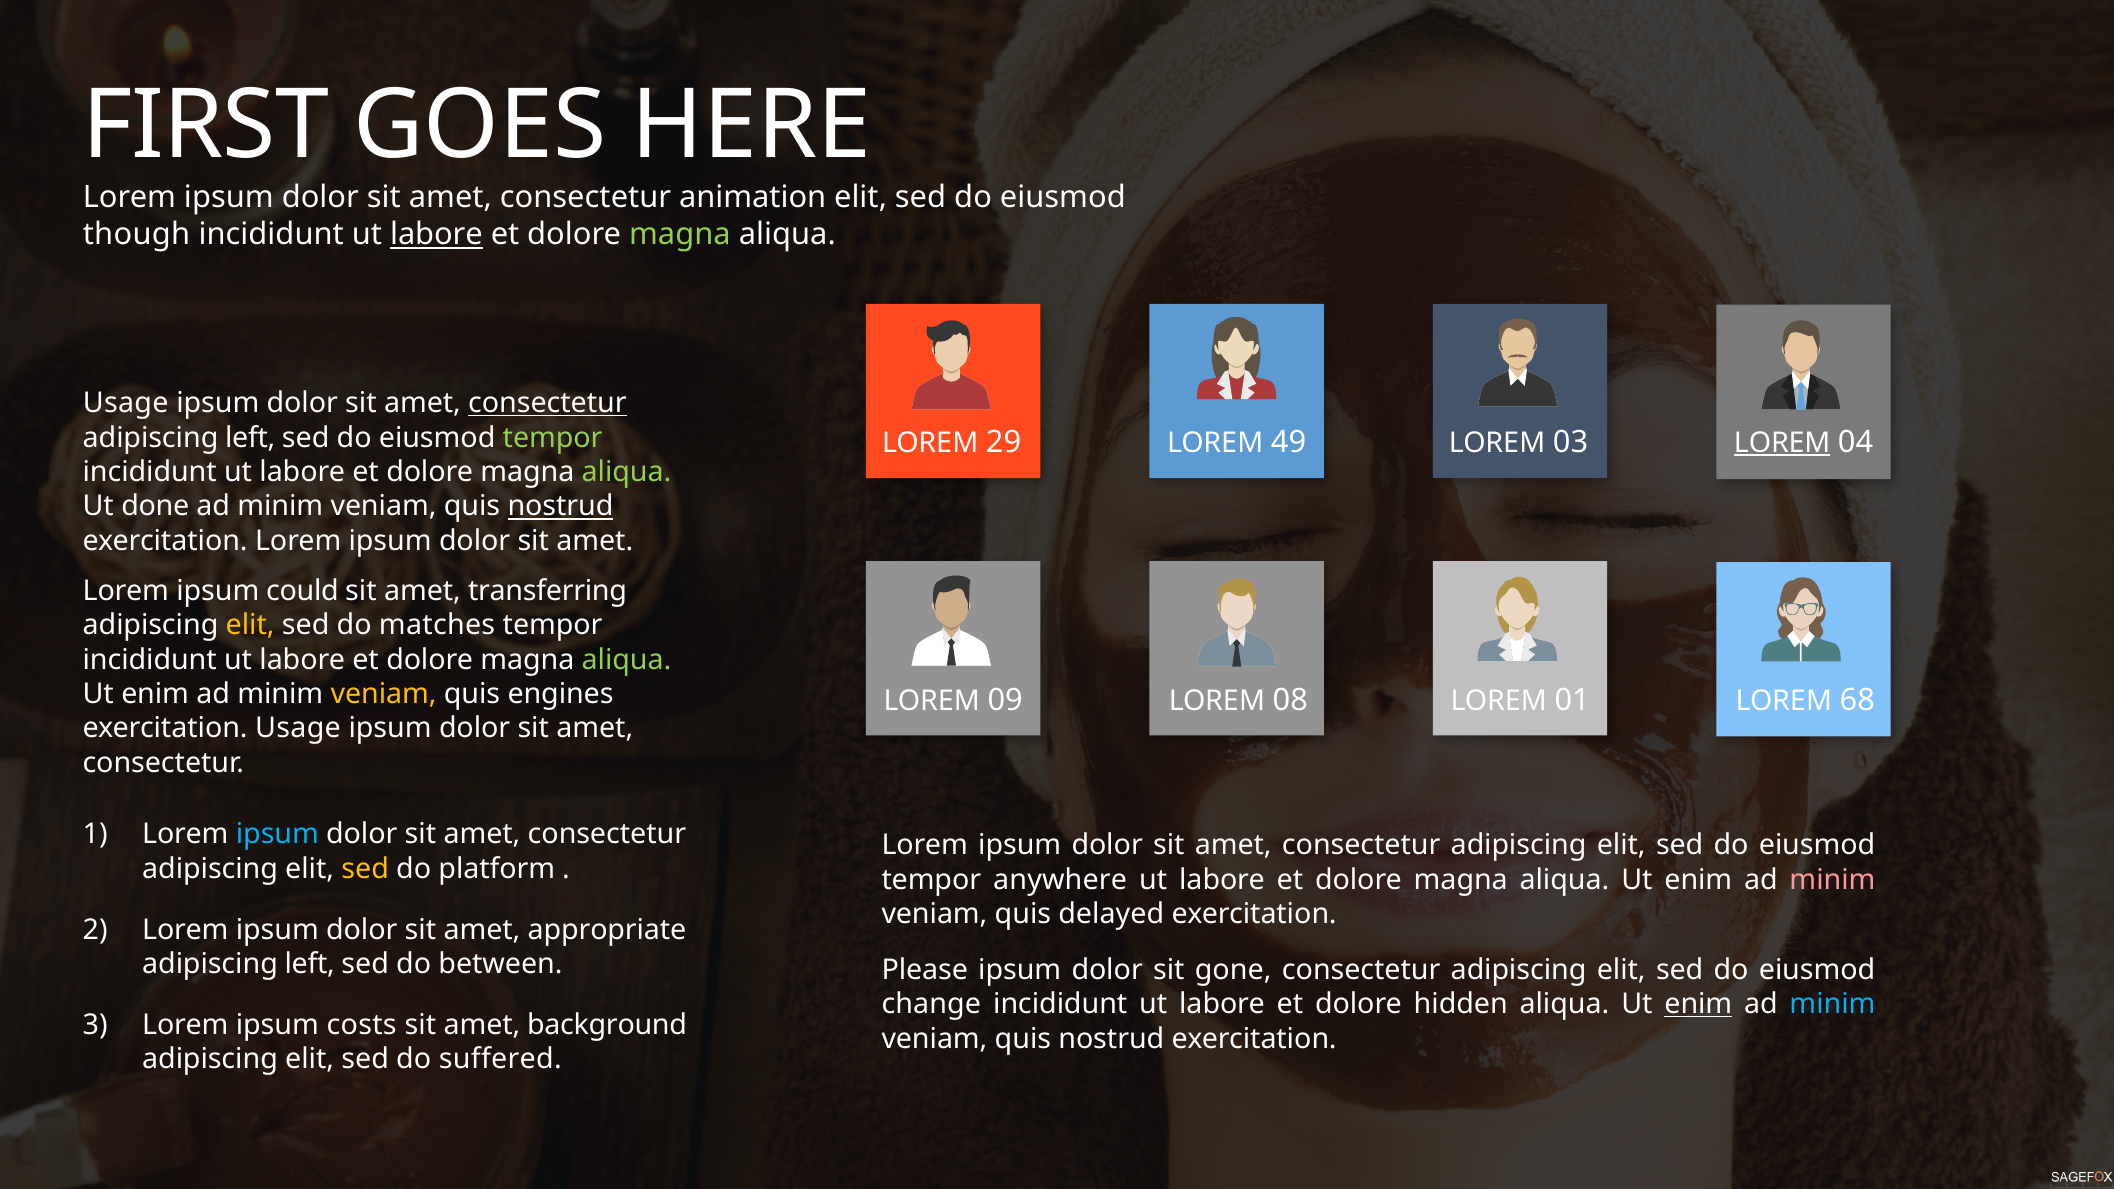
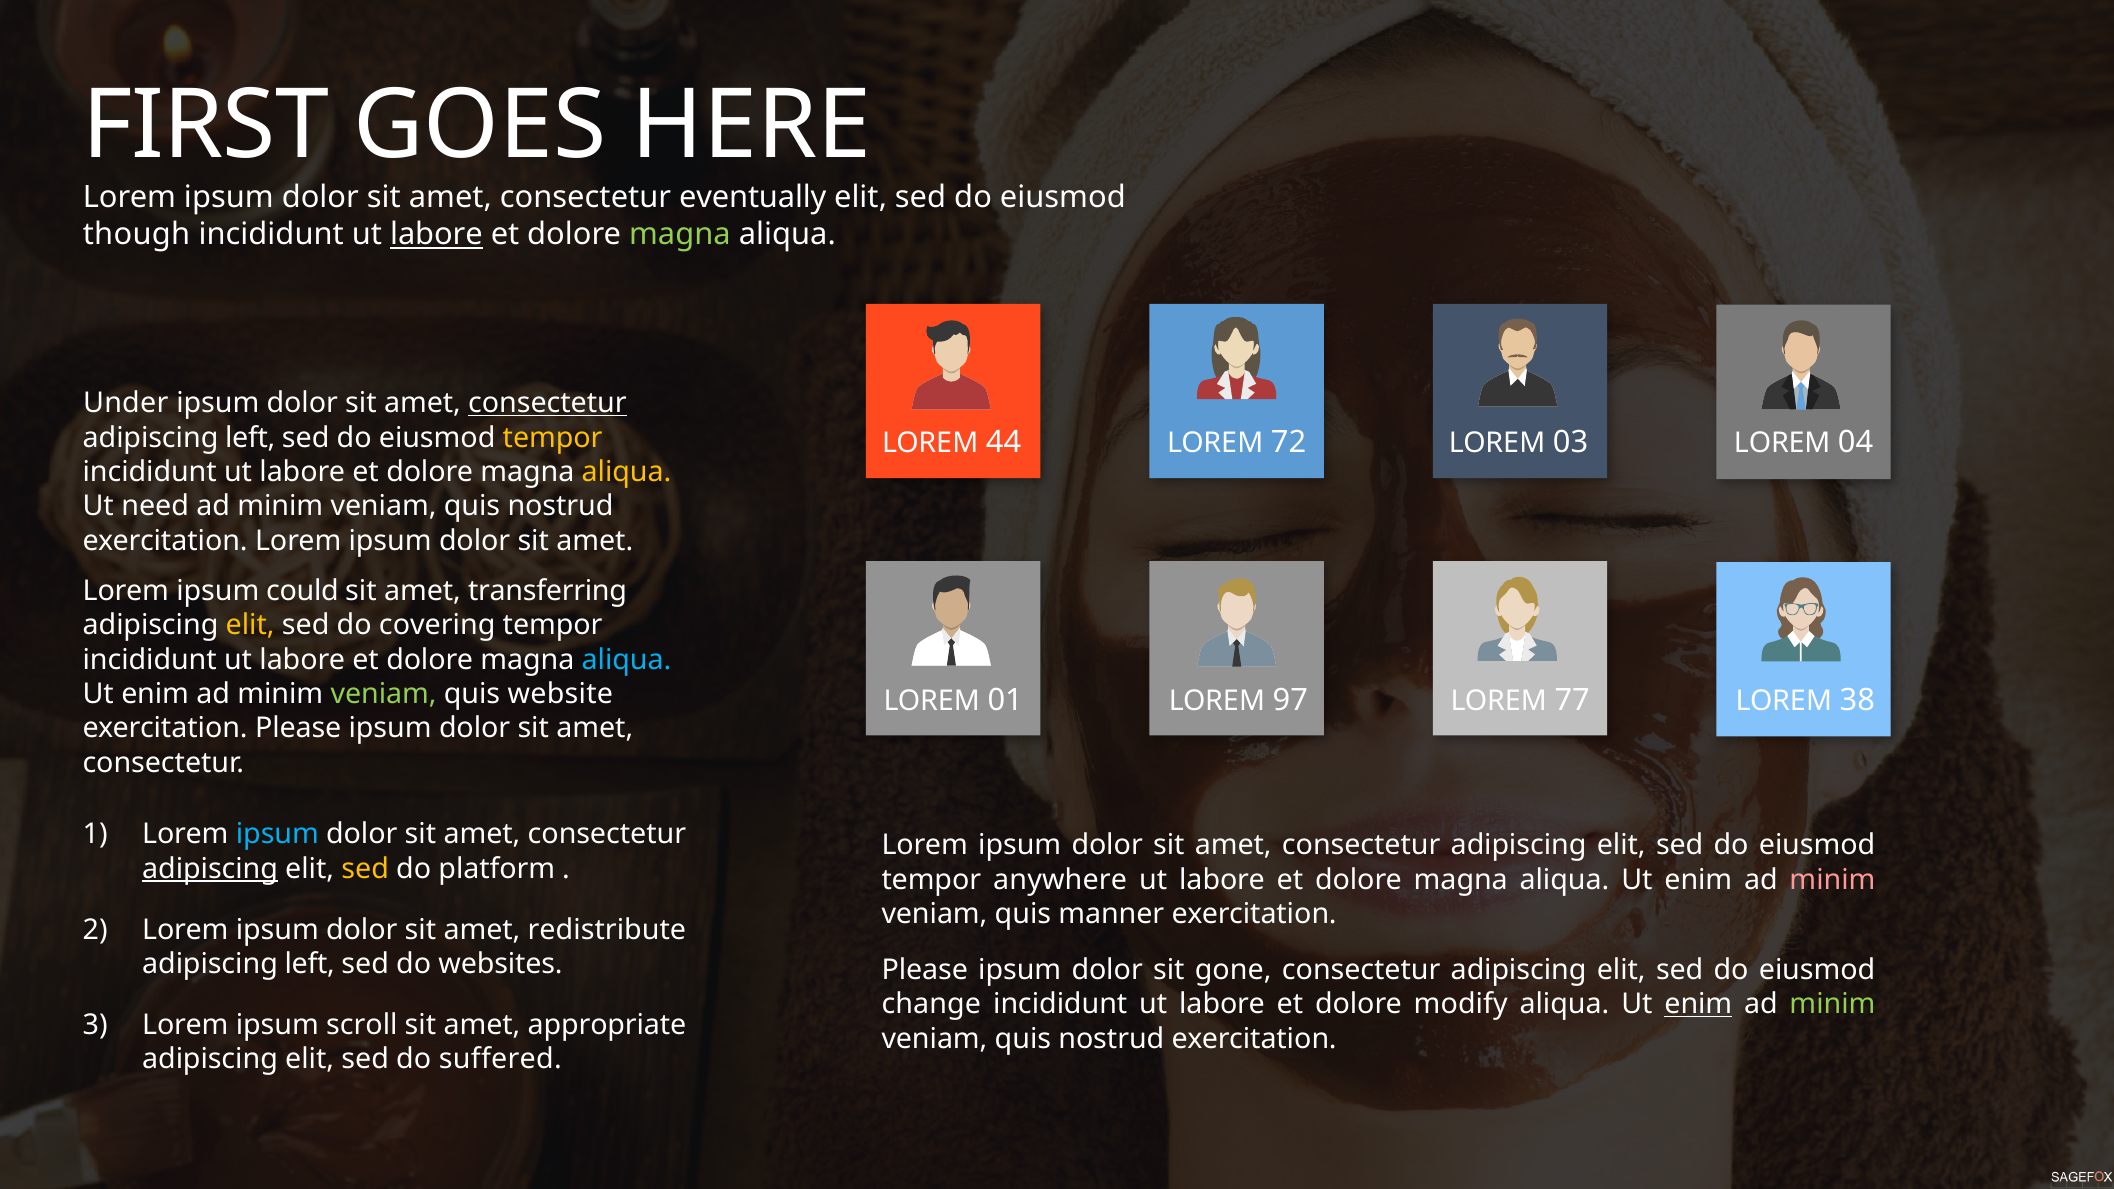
animation: animation -> eventually
Usage at (126, 403): Usage -> Under
tempor at (553, 438) colour: light green -> yellow
29: 29 -> 44
49: 49 -> 72
LOREM at (1782, 443) underline: present -> none
aliqua at (626, 472) colour: light green -> yellow
done: done -> need
nostrud at (561, 506) underline: present -> none
matches: matches -> covering
aliqua at (626, 660) colour: light green -> light blue
veniam at (384, 694) colour: yellow -> light green
engines: engines -> website
09: 09 -> 01
08: 08 -> 97
01: 01 -> 77
68: 68 -> 38
Usage at (298, 729): Usage -> Please
adipiscing at (210, 869) underline: none -> present
delayed: delayed -> manner
appropriate: appropriate -> redistribute
between: between -> websites
hidden: hidden -> modify
minim at (1832, 1004) colour: light blue -> light green
costs: costs -> scroll
background: background -> appropriate
